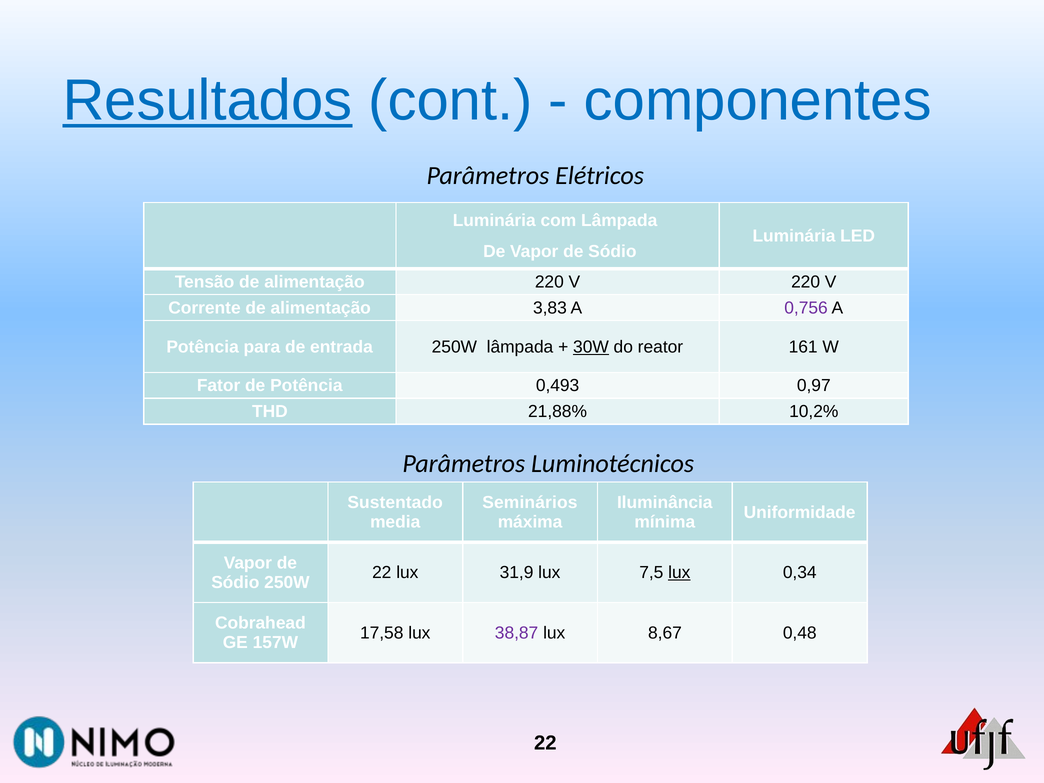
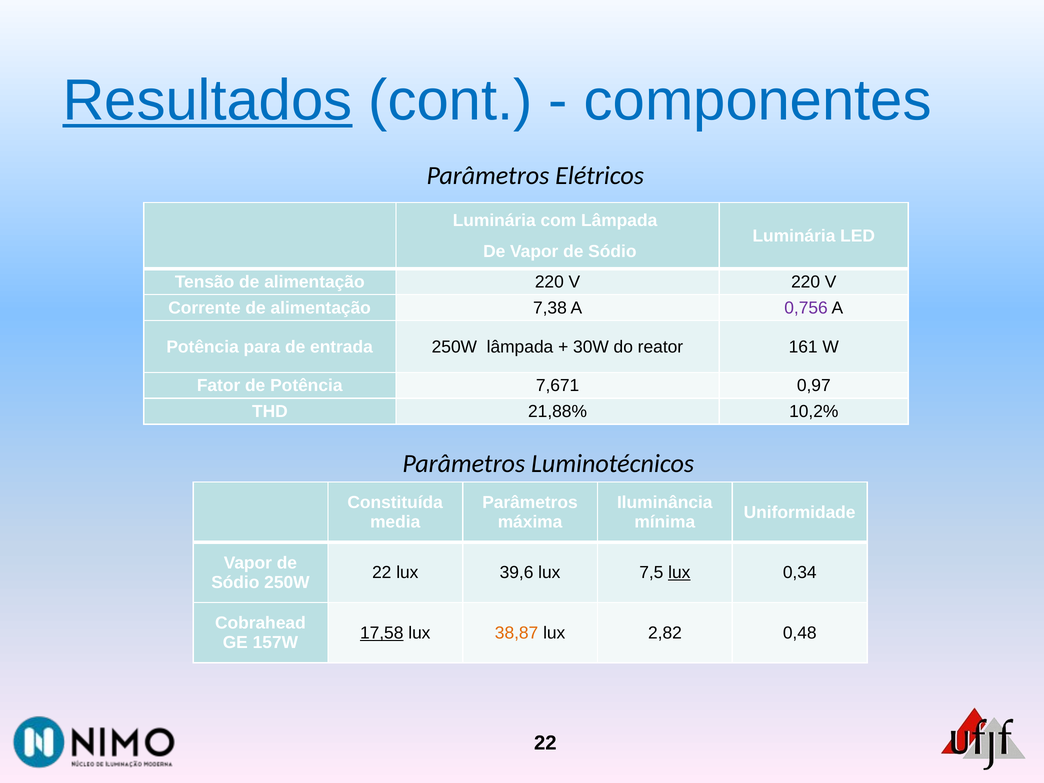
3,83: 3,83 -> 7,38
30W underline: present -> none
0,493: 0,493 -> 7,671
Sustentado: Sustentado -> Constituída
Seminários at (530, 503): Seminários -> Parâmetros
31,9: 31,9 -> 39,6
17,58 underline: none -> present
38,87 colour: purple -> orange
8,67: 8,67 -> 2,82
